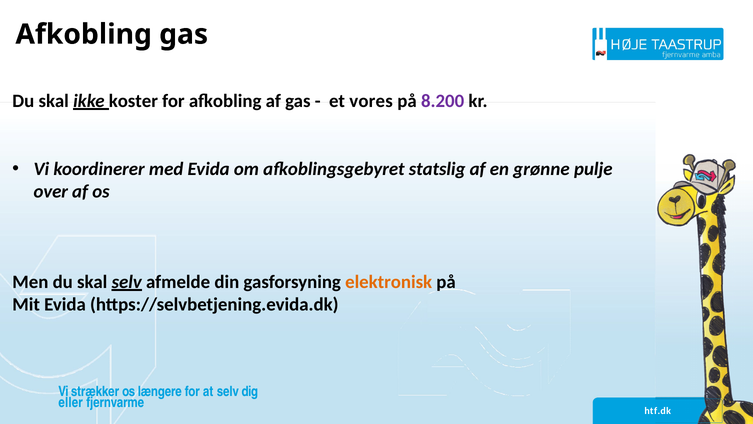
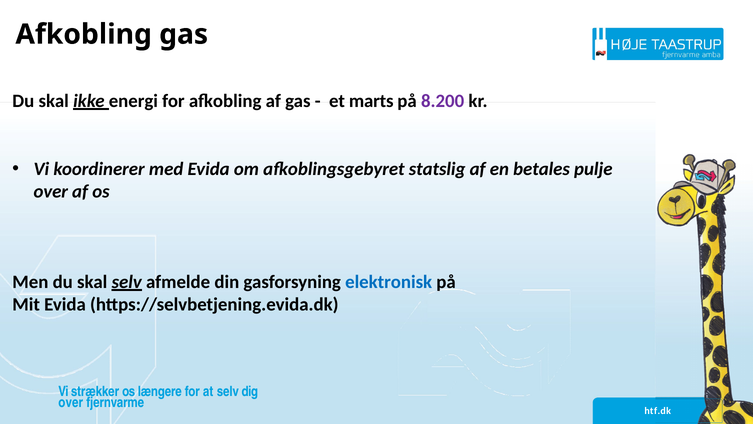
koster: koster -> energi
vores: vores -> marts
grønne: grønne -> betales
elektronisk colour: orange -> blue
eller at (71, 402): eller -> over
